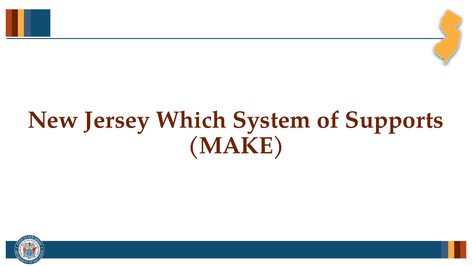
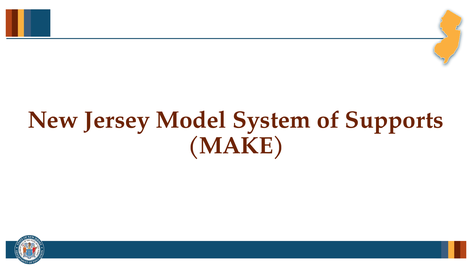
Which: Which -> Model
